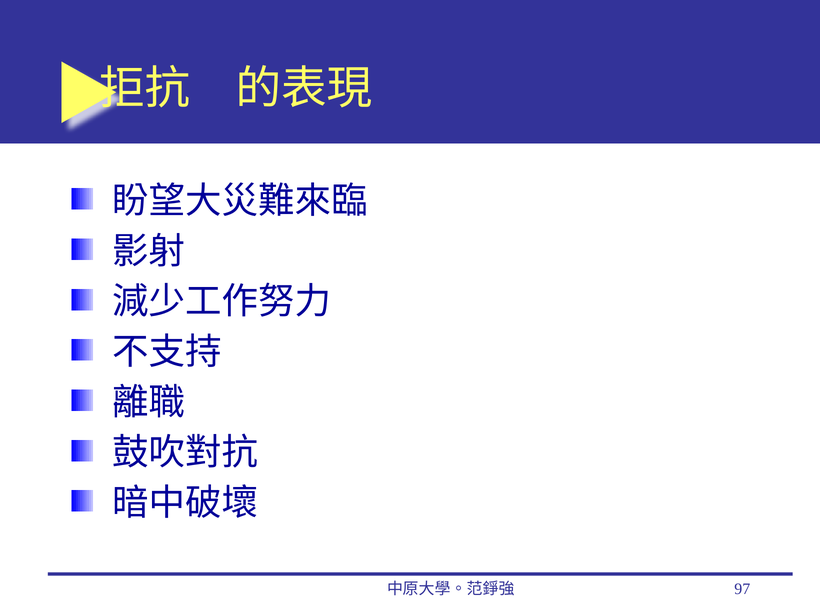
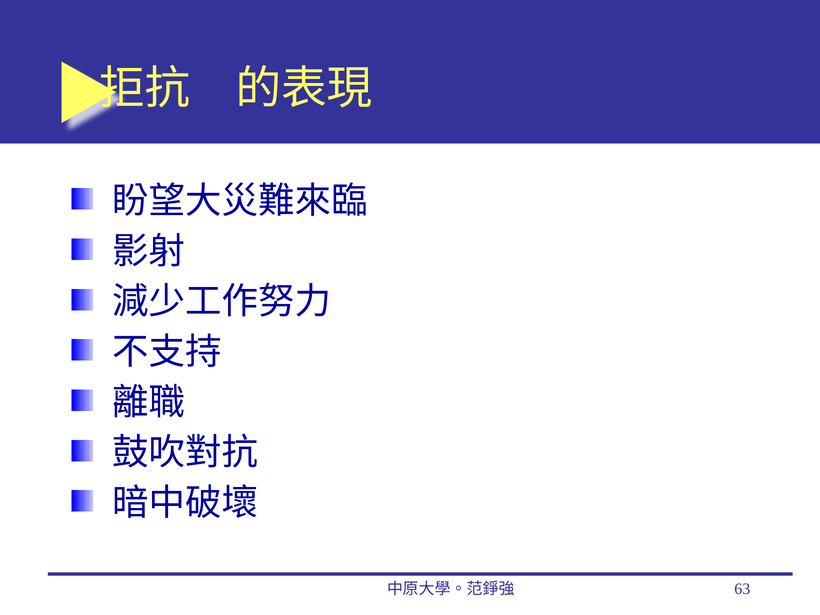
97: 97 -> 63
